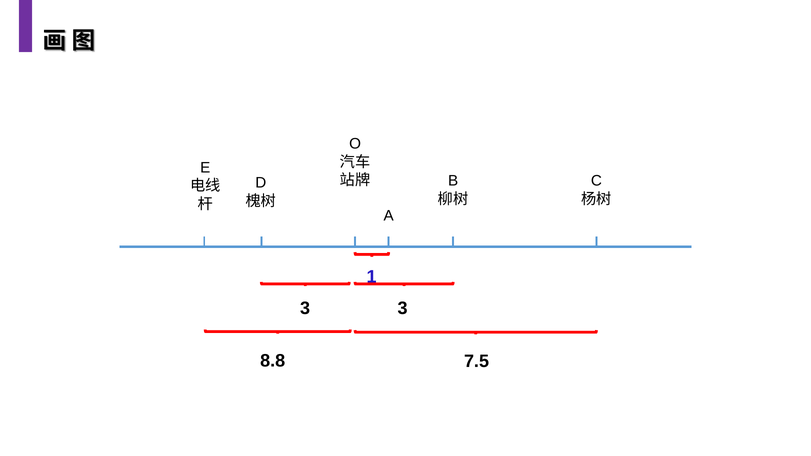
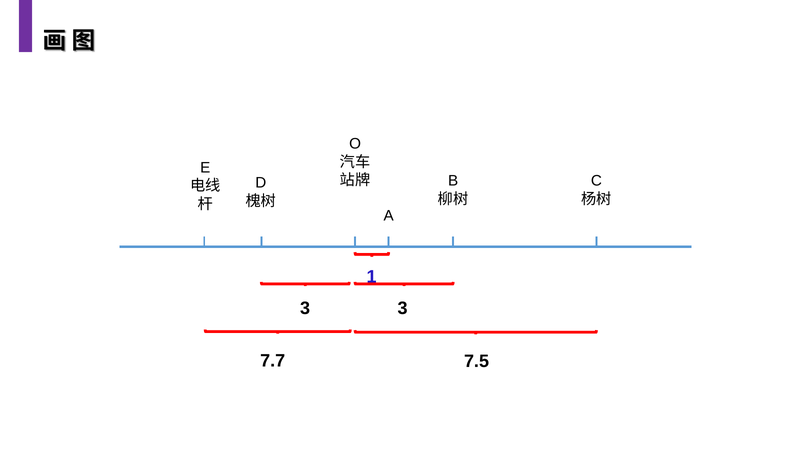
8.8: 8.8 -> 7.7
